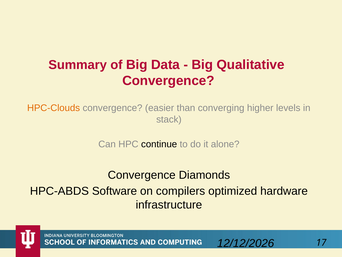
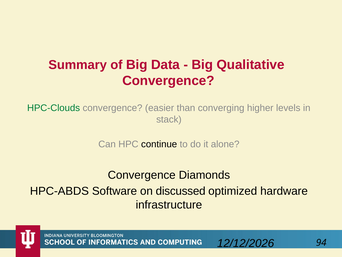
HPC-Clouds colour: orange -> green
compilers: compilers -> discussed
17: 17 -> 94
